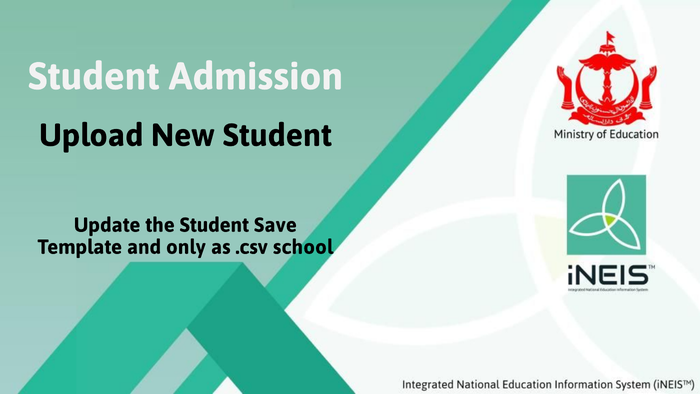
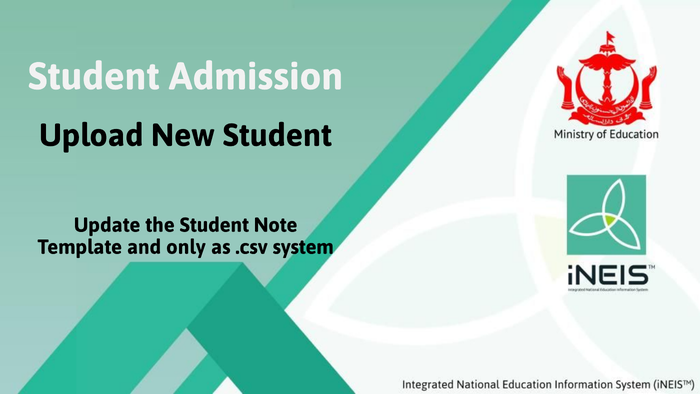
Save: Save -> Note
school: school -> system
